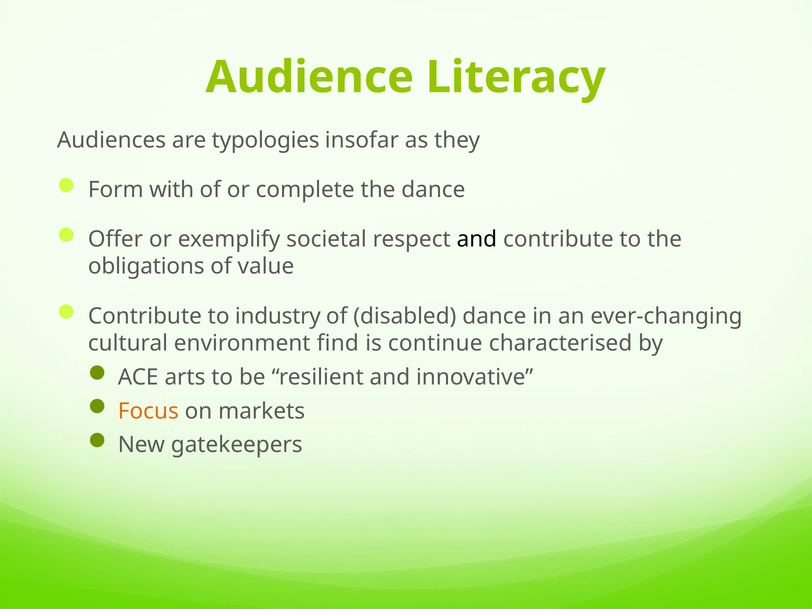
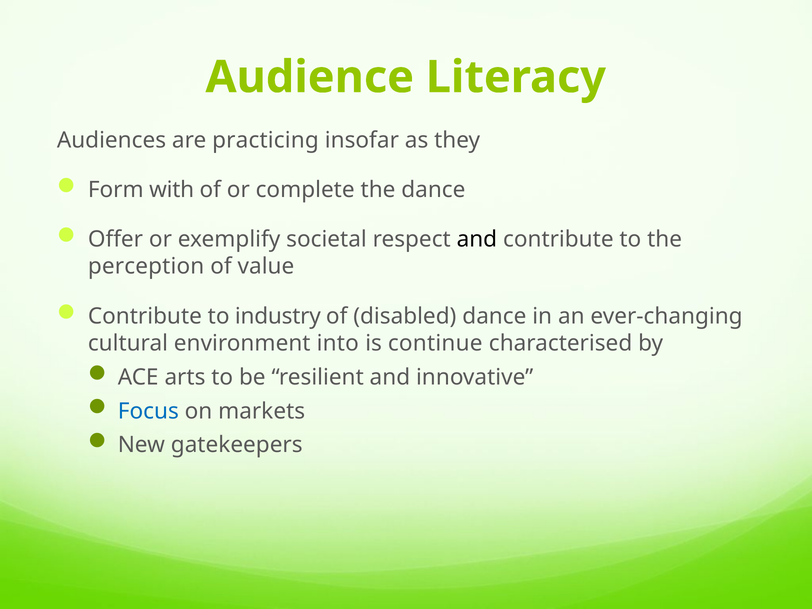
typologies: typologies -> practicing
obligations: obligations -> perception
find: find -> into
Focus colour: orange -> blue
